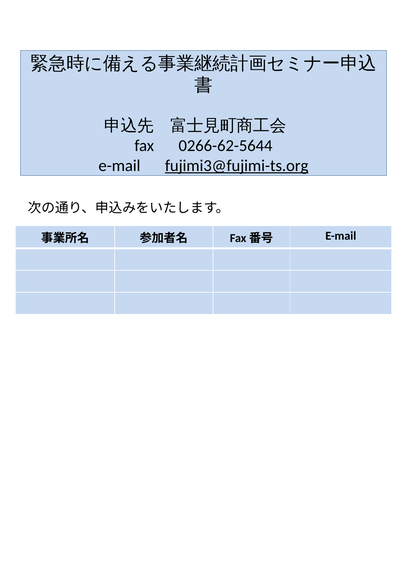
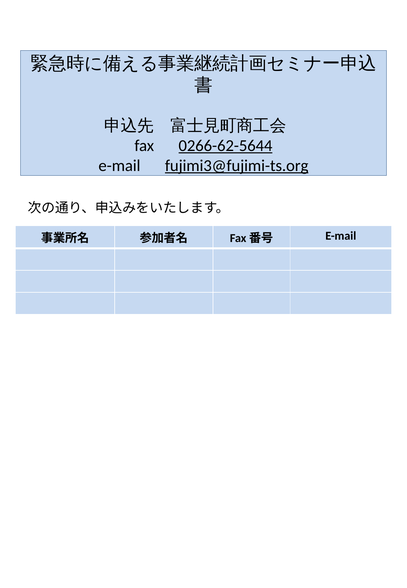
0266-62-5644 underline: none -> present
